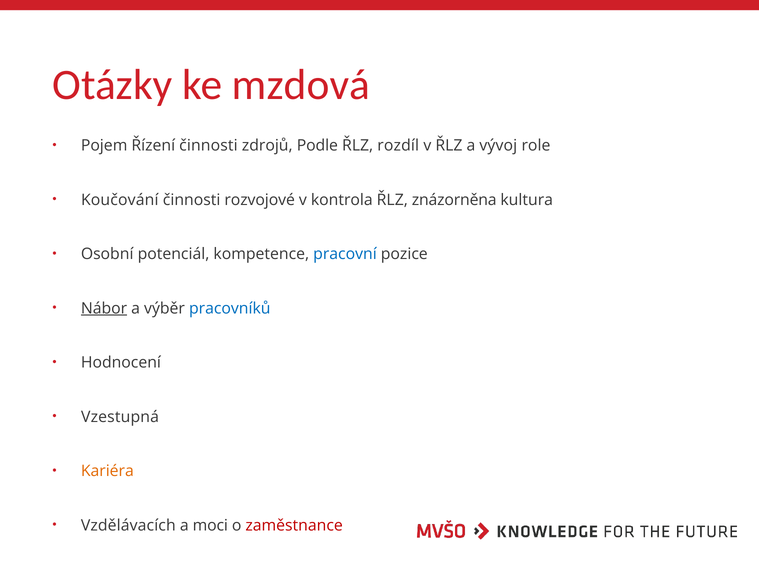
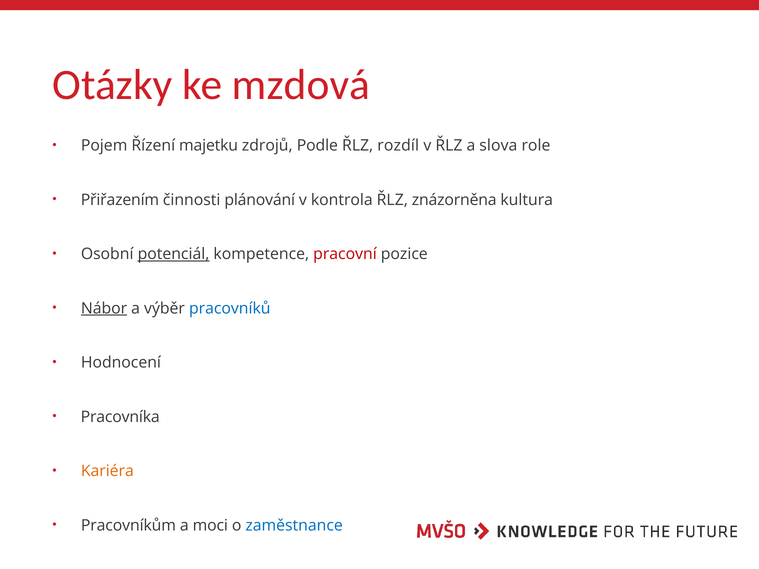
Řízení činnosti: činnosti -> majetku
vývoj: vývoj -> slova
Koučování: Koučování -> Přiřazením
rozvojové: rozvojové -> plánování
potenciál underline: none -> present
pracovní colour: blue -> red
Vzestupná: Vzestupná -> Pracovníka
Vzdělávacích: Vzdělávacích -> Pracovníkům
zaměstnance colour: red -> blue
